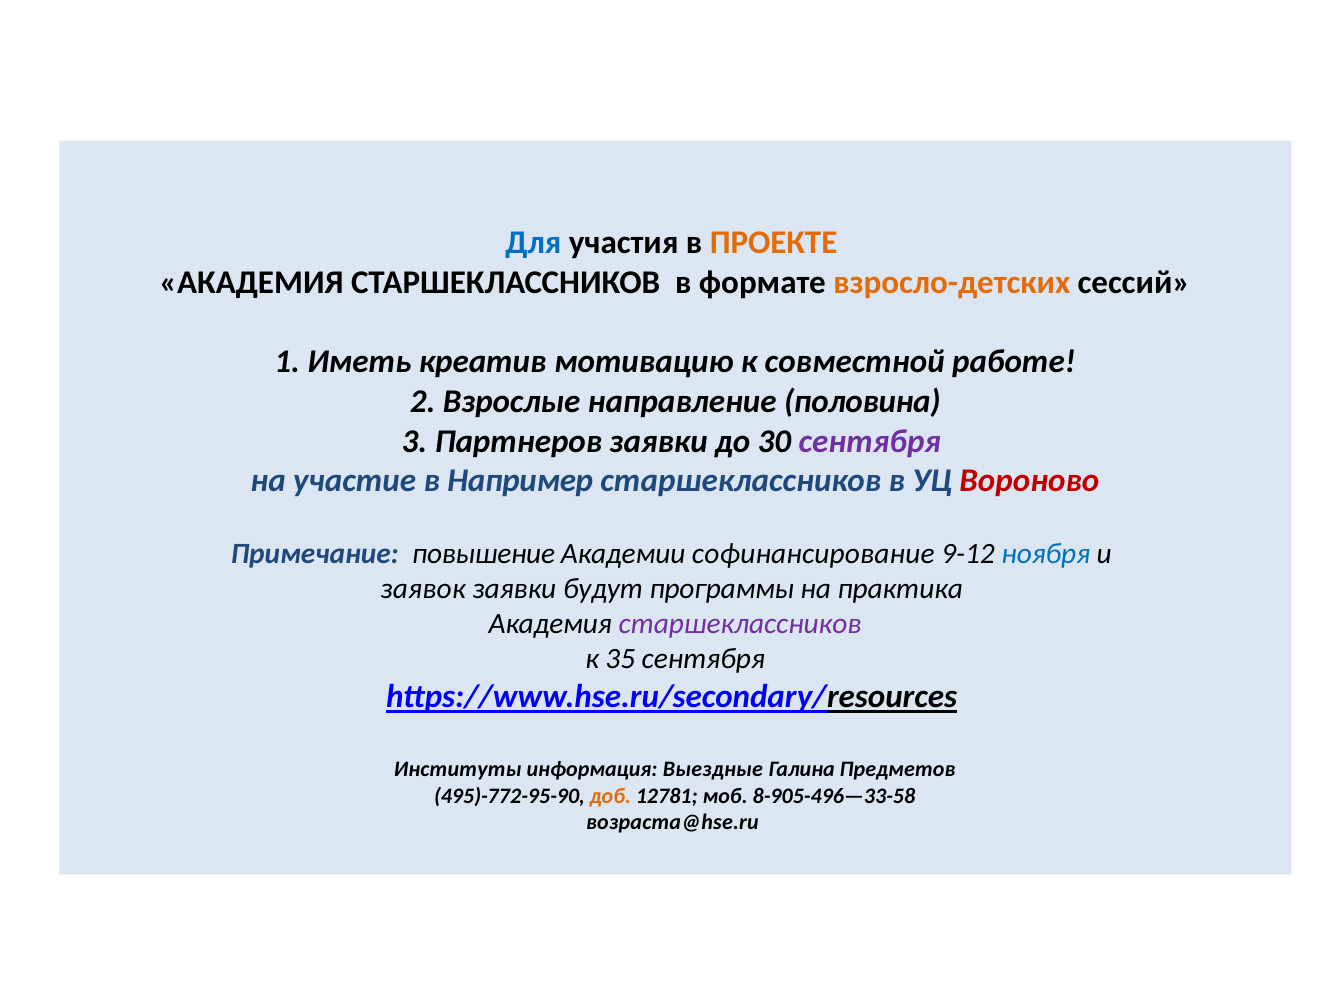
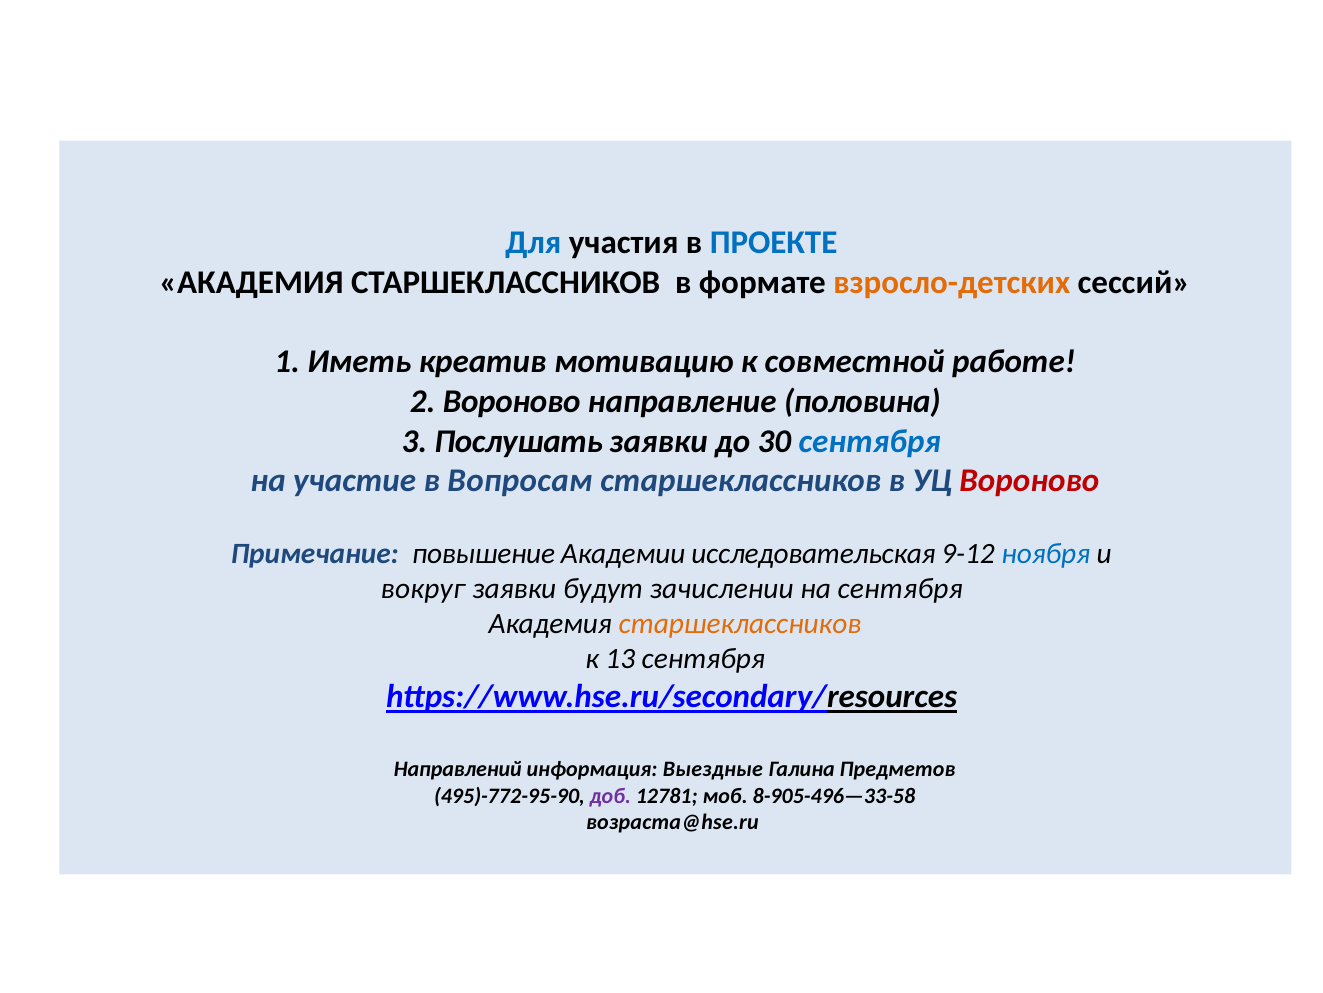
ПРОЕКТЕ colour: orange -> blue
2 Взрослые: Взрослые -> Вороново
Партнеров: Партнеров -> Послушать
сентября at (870, 441) colour: purple -> blue
Например: Например -> Вопросам
софинансирование: софинансирование -> исследовательская
заявок: заявок -> вокруг
программы: программы -> зачислении
на практика: практика -> сентября
старшеклассников at (740, 623) colour: purple -> orange
35: 35 -> 13
Институты: Институты -> Направлений
доб colour: orange -> purple
